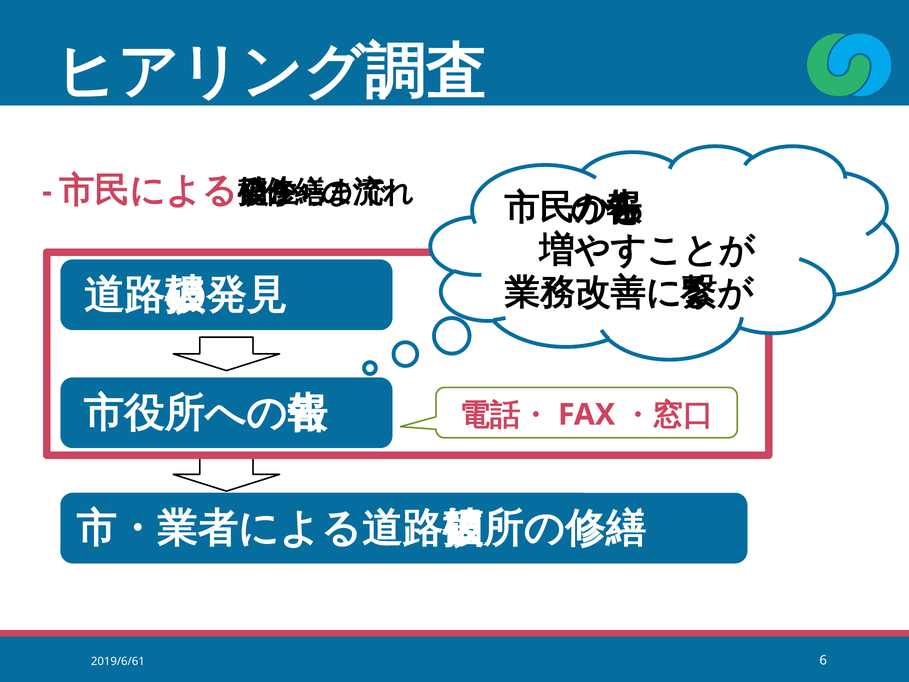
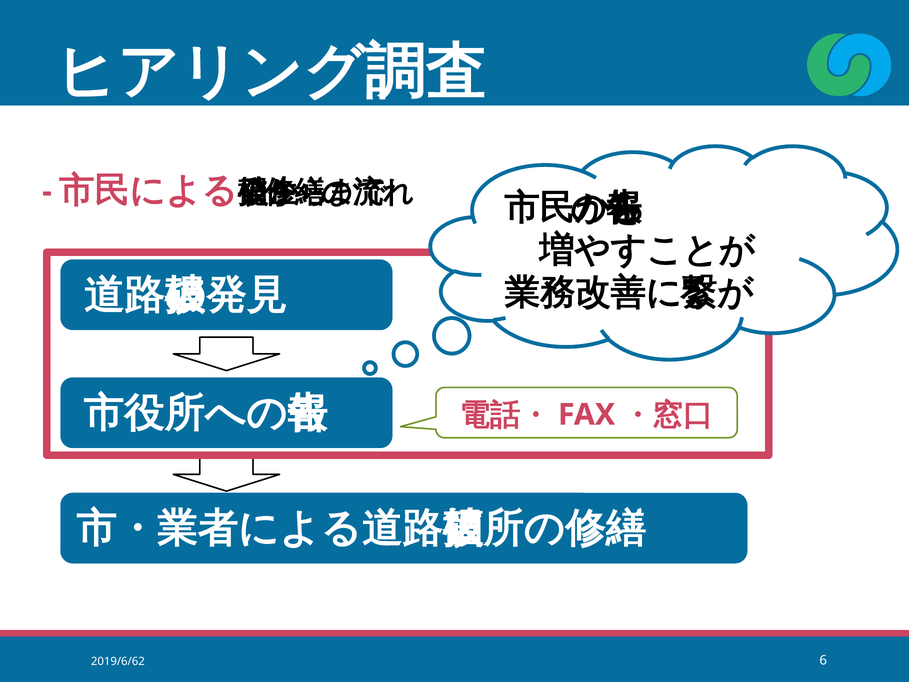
2019/6/61: 2019/6/61 -> 2019/6/62
